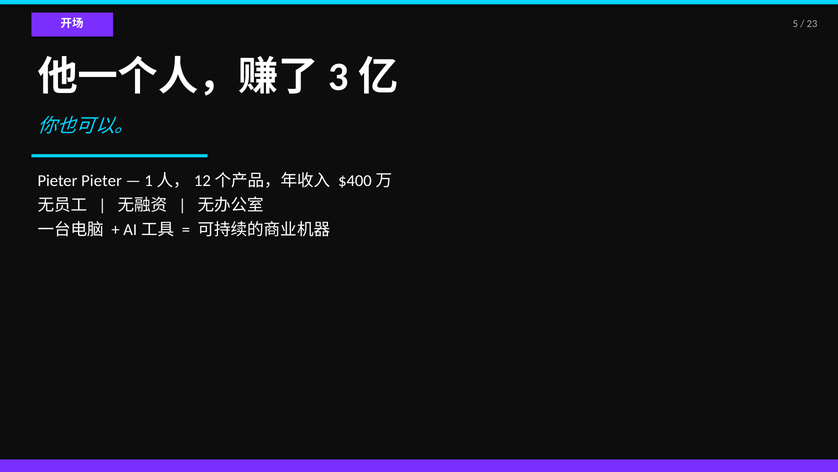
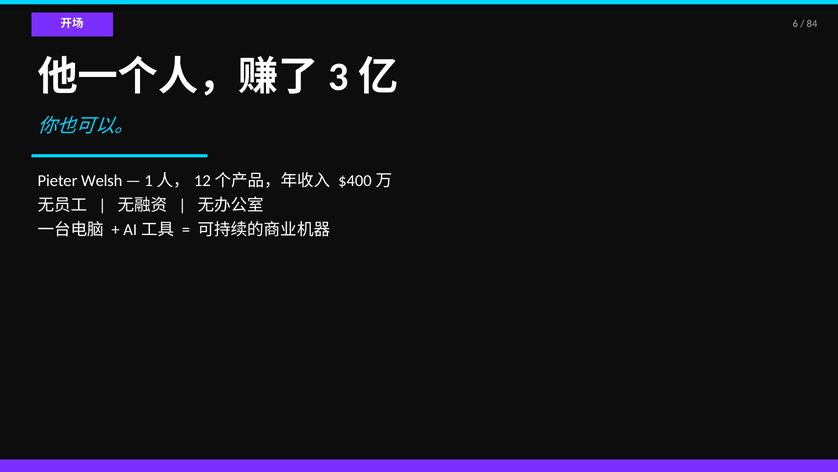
5: 5 -> 6
23: 23 -> 84
Pieter Pieter: Pieter -> Welsh
